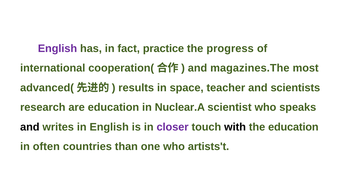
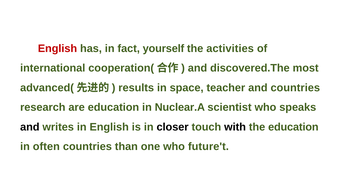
English at (57, 48) colour: purple -> red
practice: practice -> yourself
progress: progress -> activities
magazines.The: magazines.The -> discovered.The
and scientists: scientists -> countries
closer colour: purple -> black
artists't: artists't -> future't
